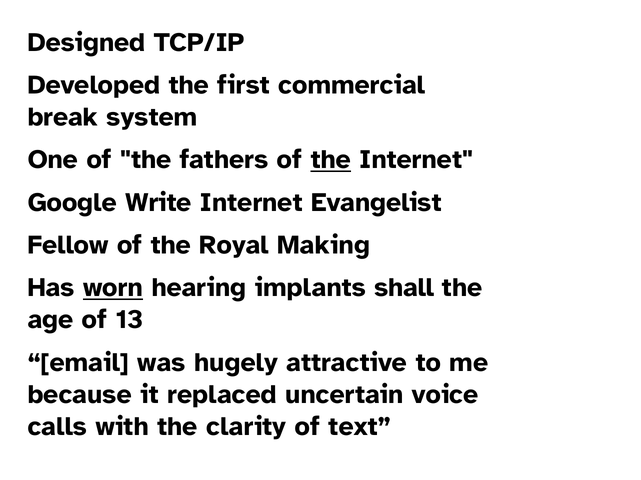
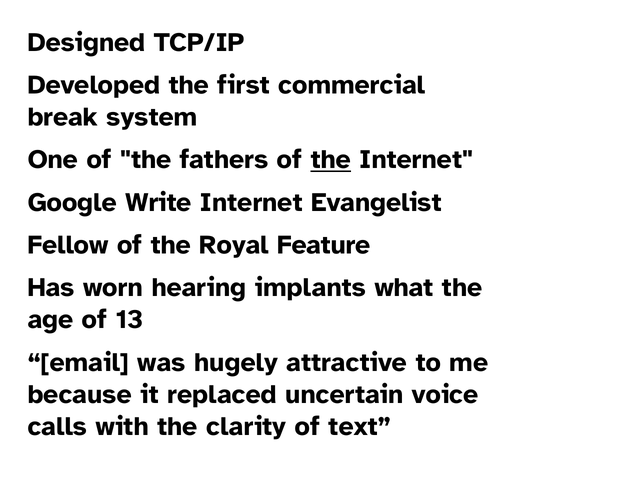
Making: Making -> Feature
worn underline: present -> none
shall: shall -> what
